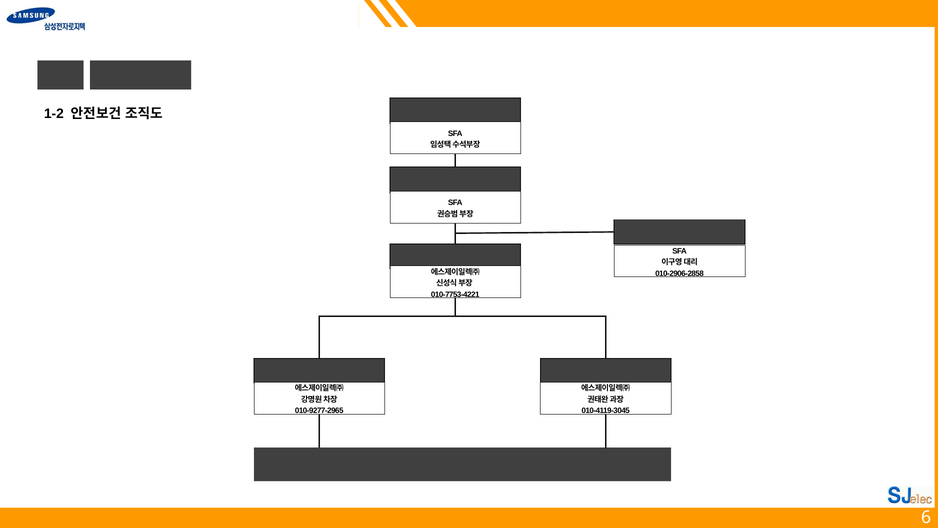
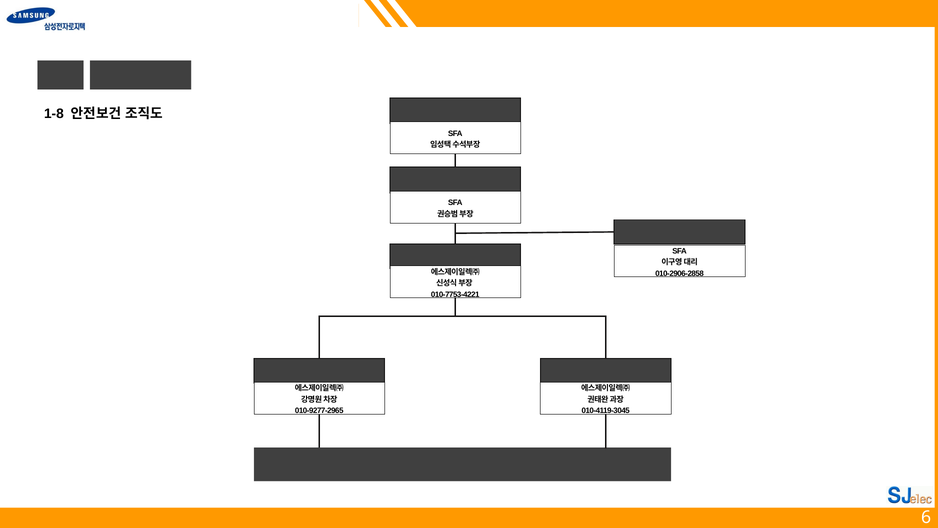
1-2: 1-2 -> 1-8
